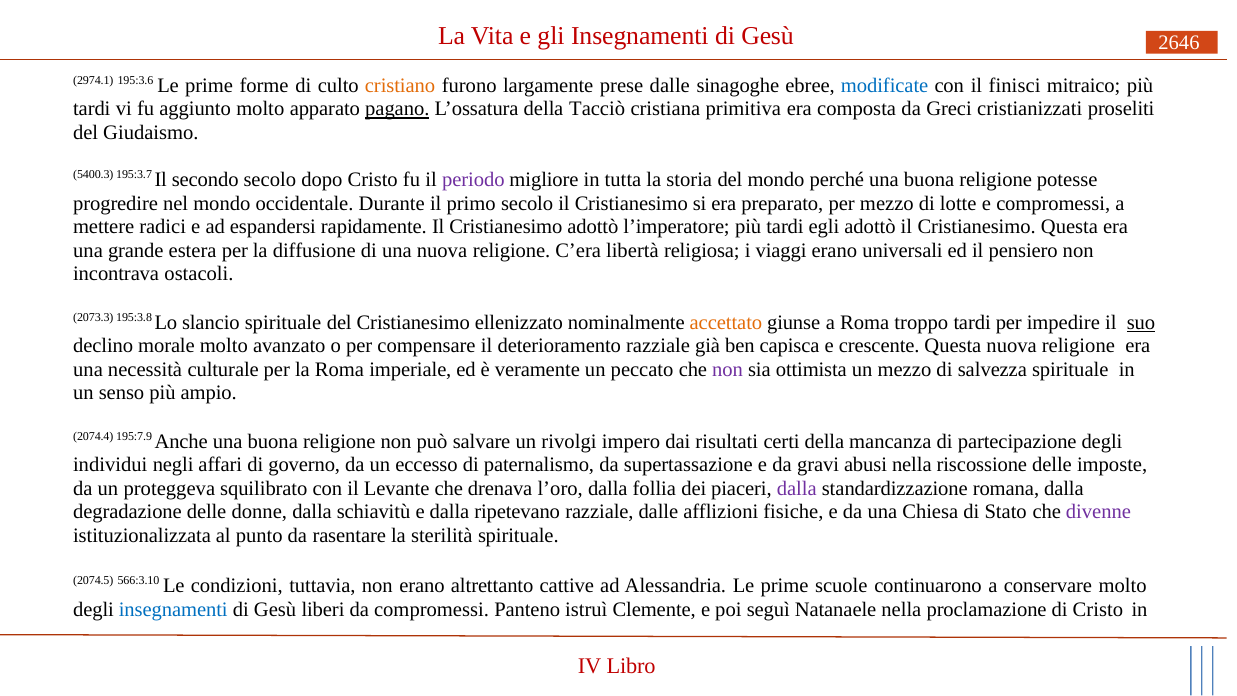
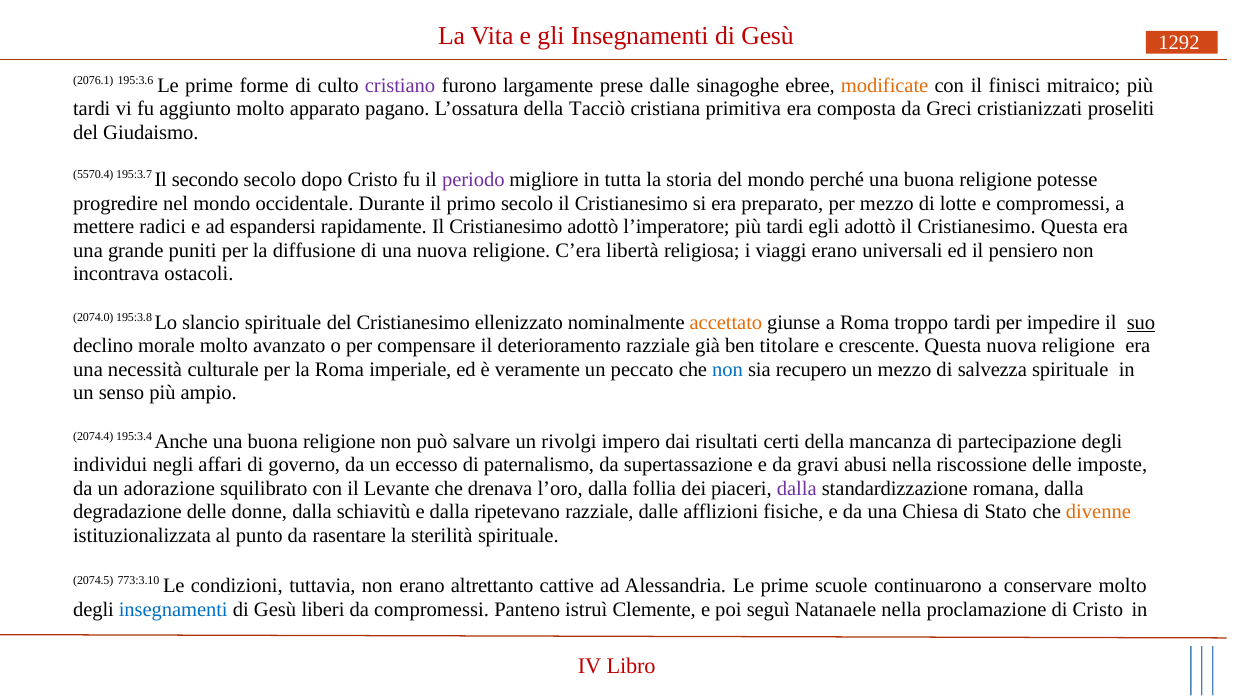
2646: 2646 -> 1292
2974.1: 2974.1 -> 2076.1
cristiano colour: orange -> purple
modificate colour: blue -> orange
pagano underline: present -> none
5400.3: 5400.3 -> 5570.4
estera: estera -> puniti
2073.3: 2073.3 -> 2074.0
capisca: capisca -> titolare
non at (728, 370) colour: purple -> blue
ottimista: ottimista -> recupero
195:7.9: 195:7.9 -> 195:3.4
proteggeva: proteggeva -> adorazione
divenne colour: purple -> orange
566:3.10: 566:3.10 -> 773:3.10
